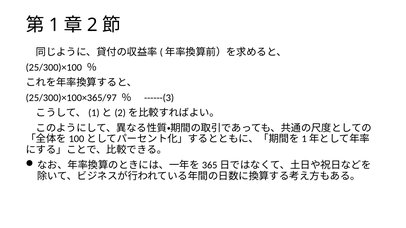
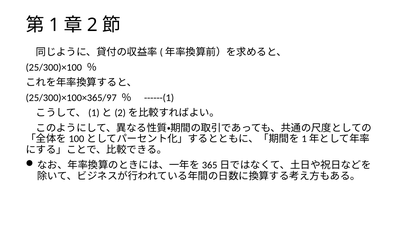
------(3: ------(3 -> ------(1
